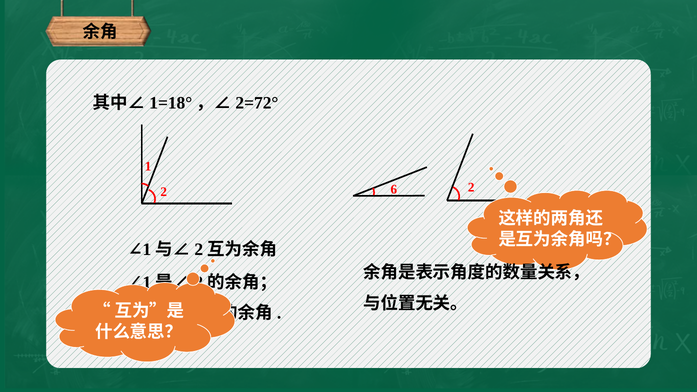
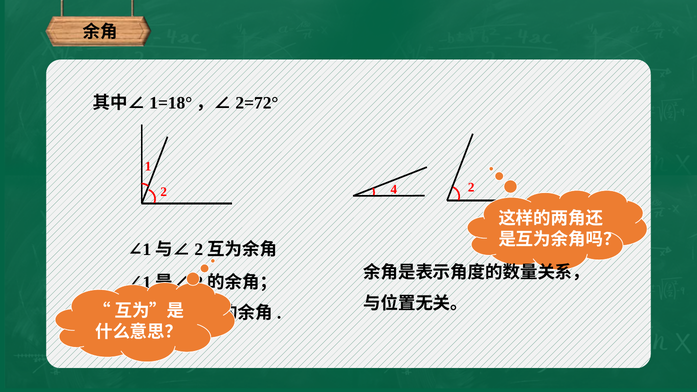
6: 6 -> 4
